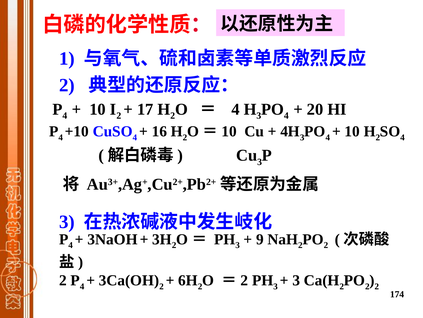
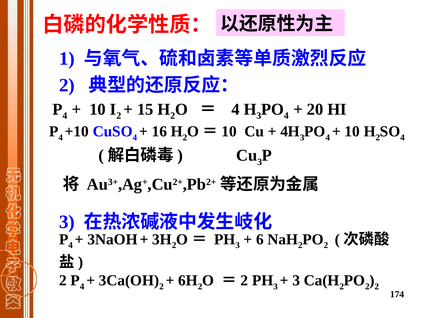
17: 17 -> 15
9: 9 -> 6
